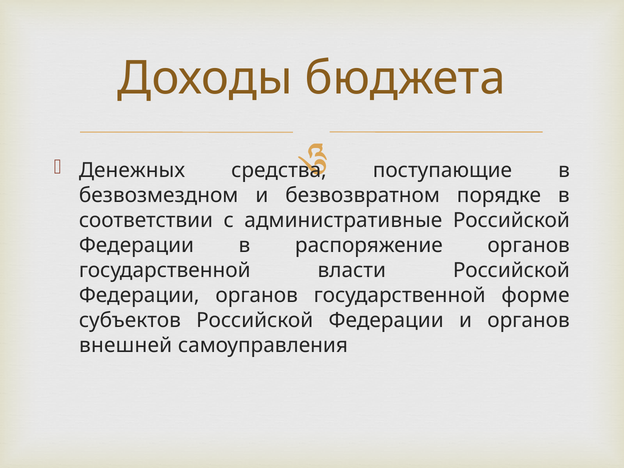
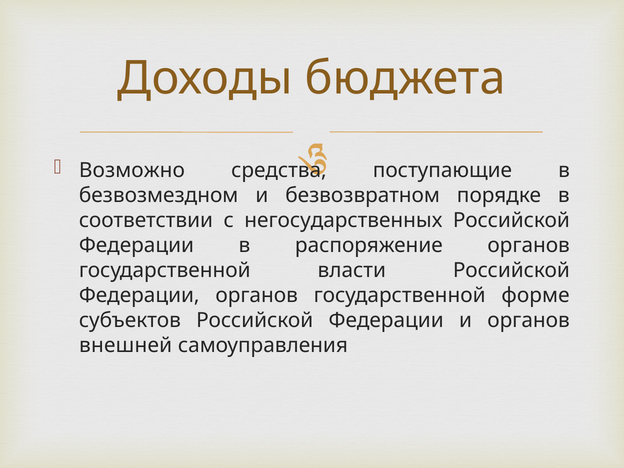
Денежных: Денежных -> Возможно
административные: административные -> негосударственных
